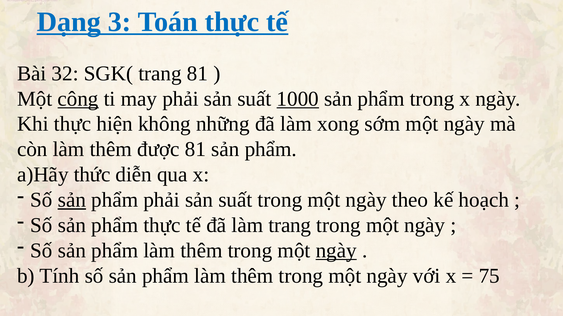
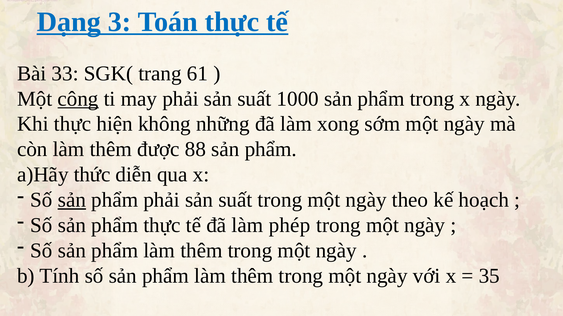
32: 32 -> 33
trang 81: 81 -> 61
1000 underline: present -> none
được 81: 81 -> 88
làm trang: trang -> phép
ngày at (336, 251) underline: present -> none
75: 75 -> 35
